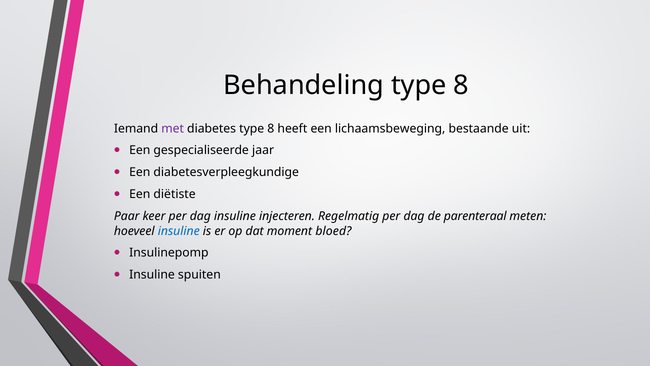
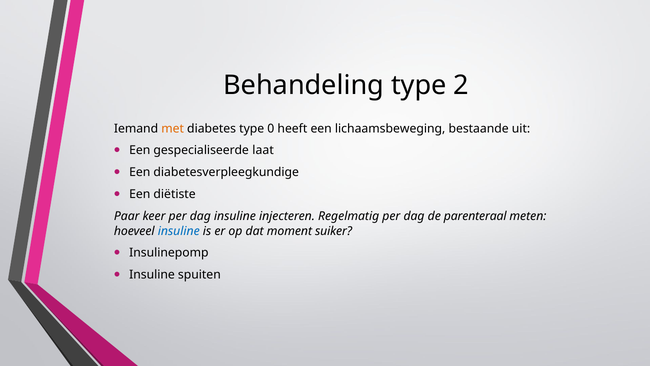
Behandeling type 8: 8 -> 2
met colour: purple -> orange
diabetes type 8: 8 -> 0
jaar: jaar -> laat
bloed: bloed -> suiker
